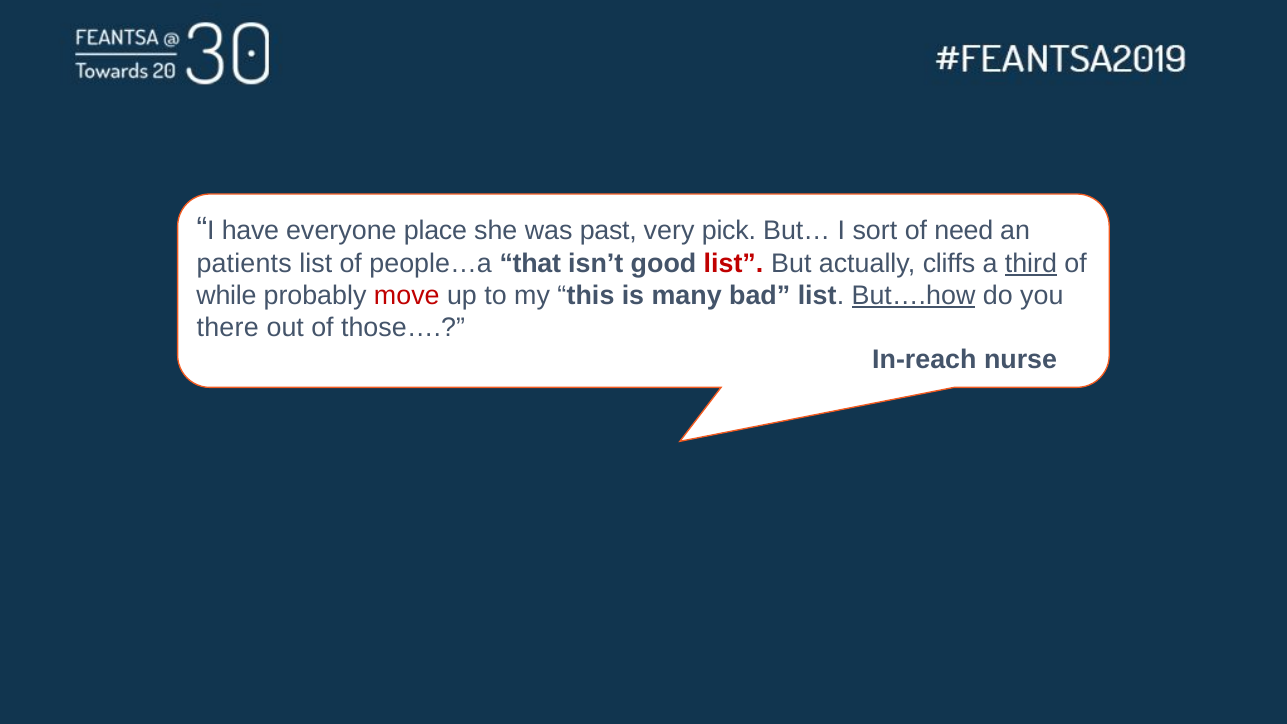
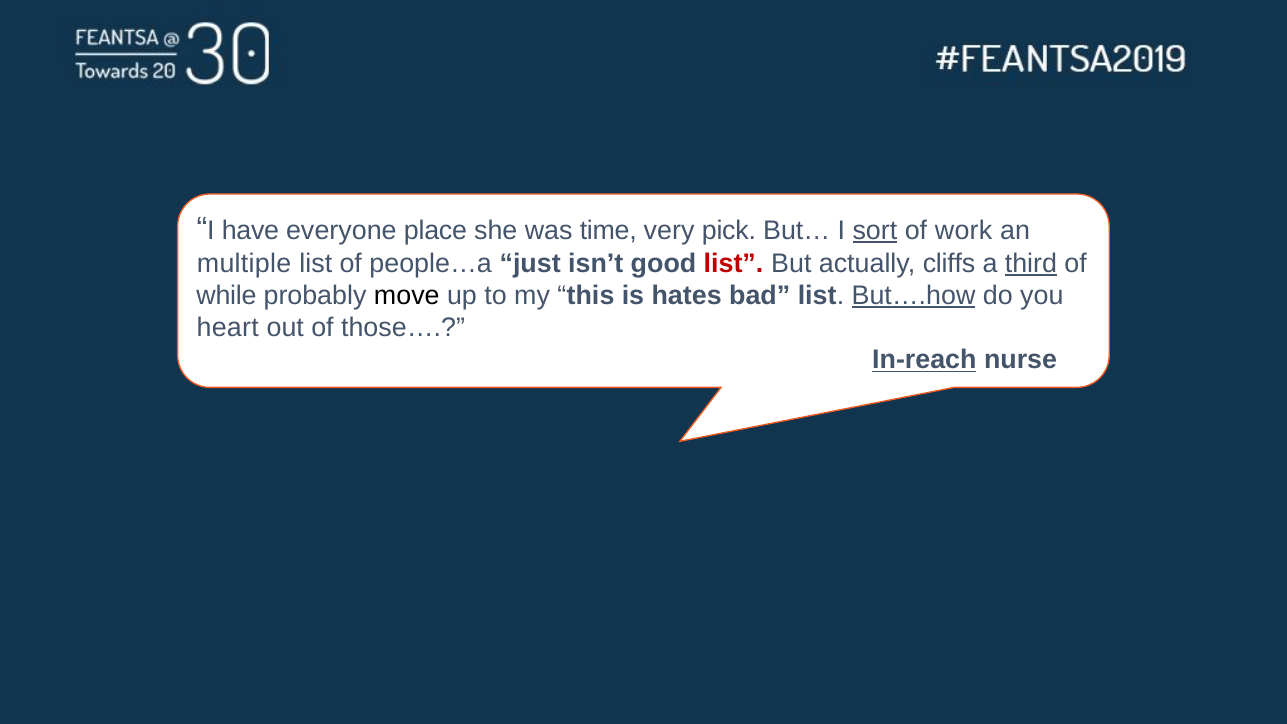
past: past -> time
sort underline: none -> present
need: need -> work
patients: patients -> multiple
that: that -> just
move colour: red -> black
many: many -> hates
there: there -> heart
In-reach underline: none -> present
